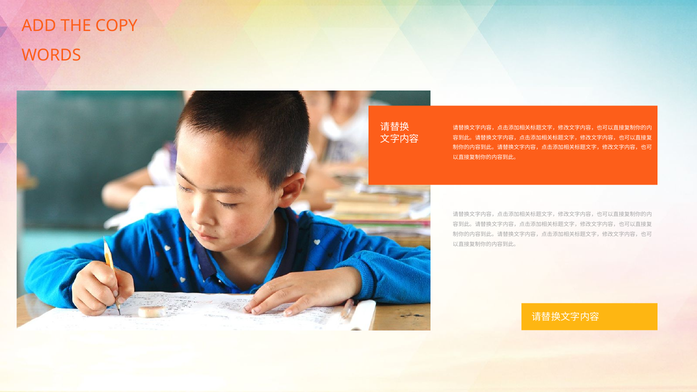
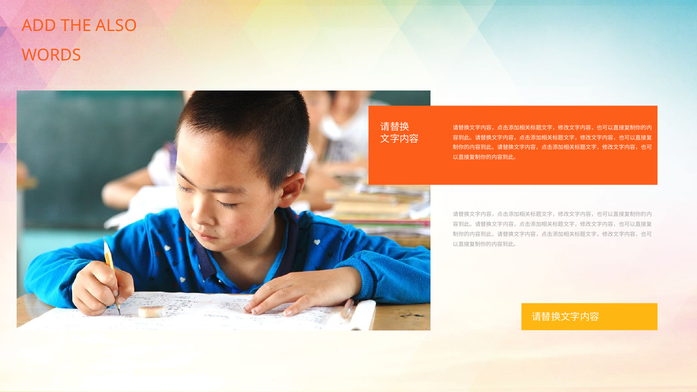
COPY: COPY -> ALSO
